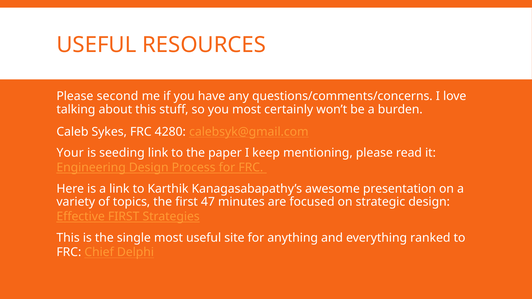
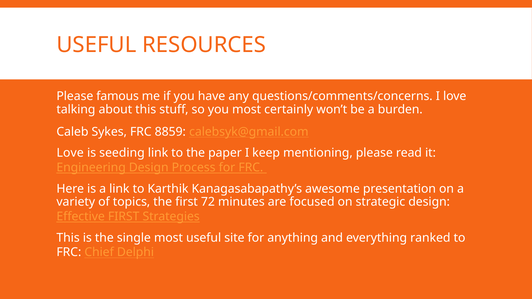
second: second -> famous
4280: 4280 -> 8859
Your at (70, 153): Your -> Love
47: 47 -> 72
